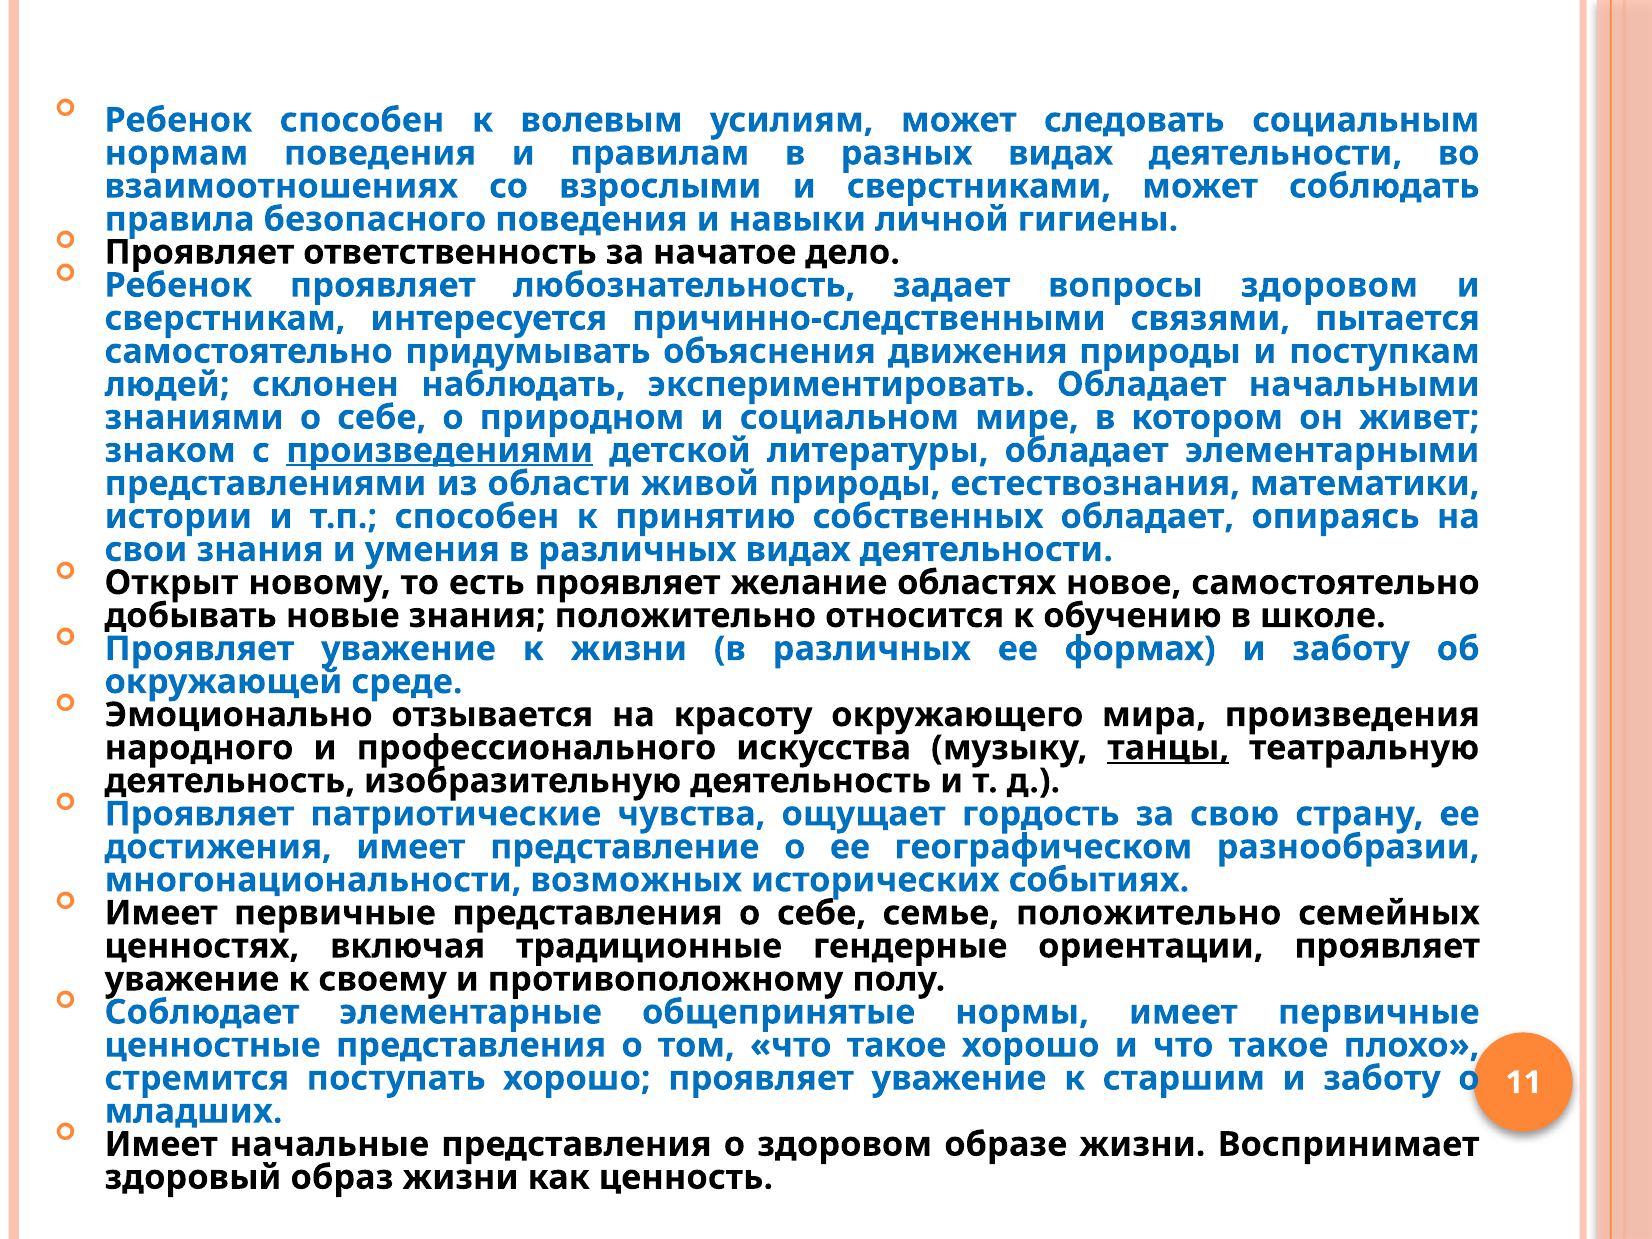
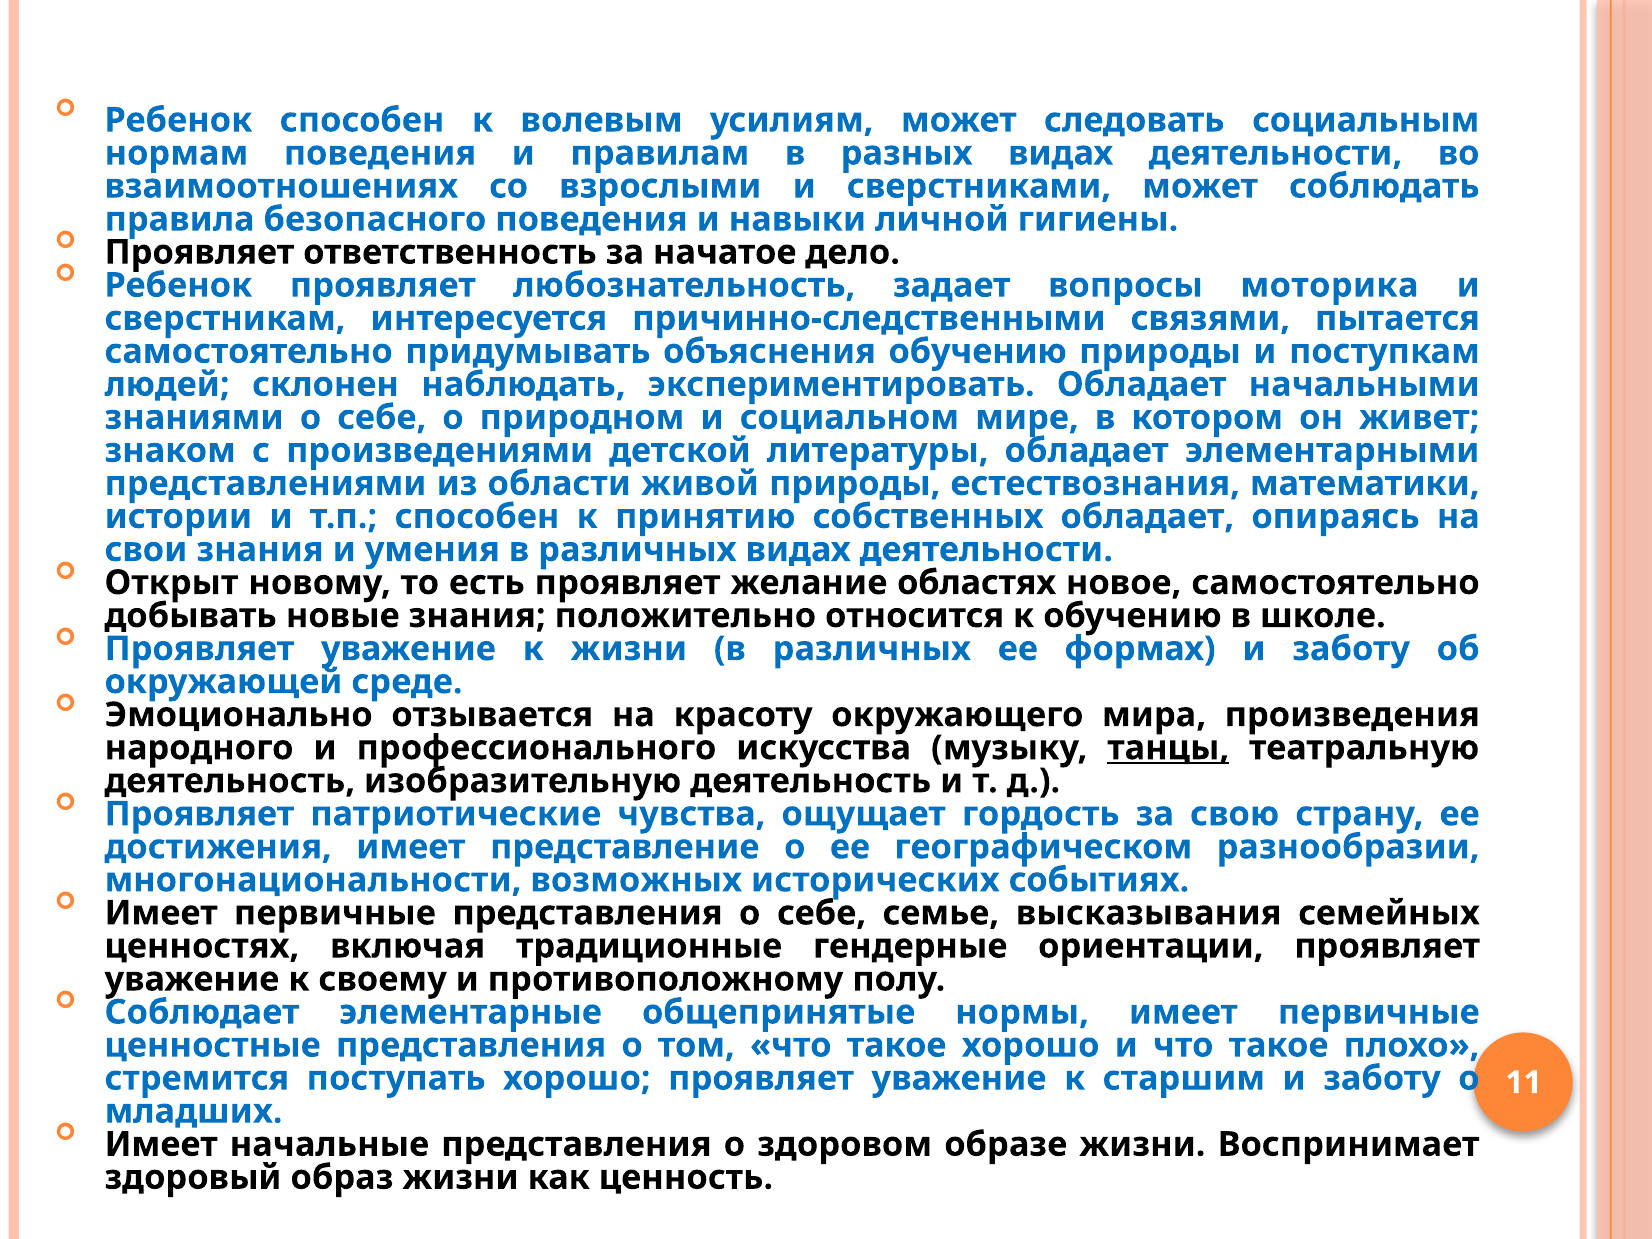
вопросы здоровом: здоровом -> моторика
объяснения движения: движения -> обучению
произведениями underline: present -> none
семье положительно: положительно -> высказывания
